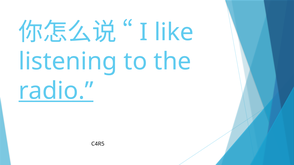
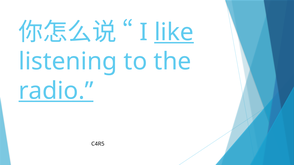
like underline: none -> present
